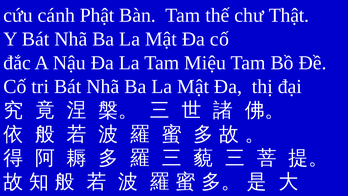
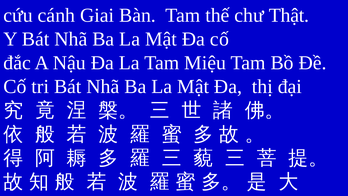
Phật: Phật -> Giai
